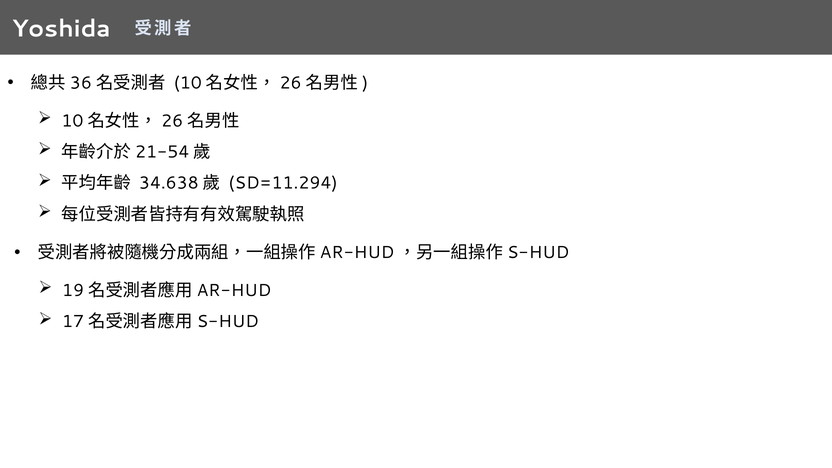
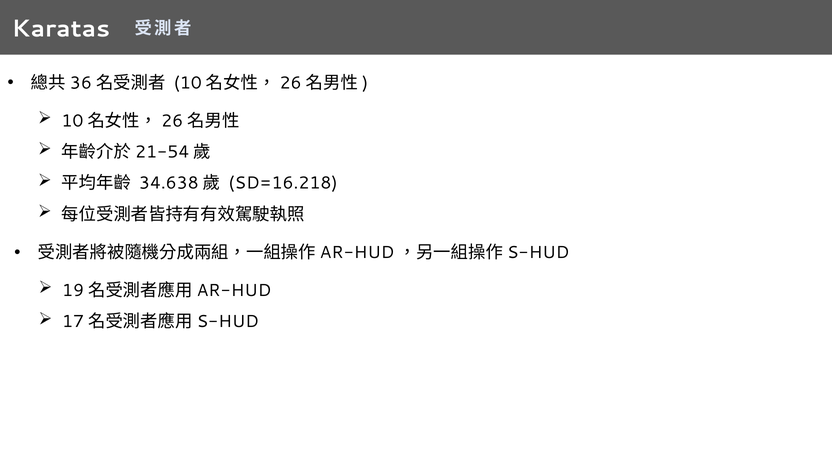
Yoshida: Yoshida -> Karatas
SD=11.294: SD=11.294 -> SD=16.218
